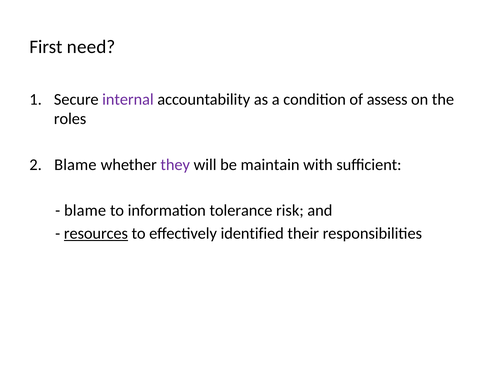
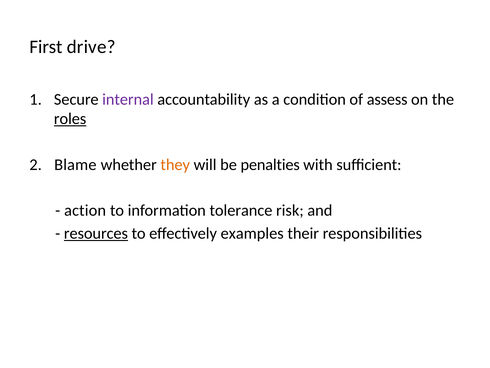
need: need -> drive
roles underline: none -> present
they colour: purple -> orange
maintain: maintain -> penalties
blame at (85, 210): blame -> action
identified: identified -> examples
